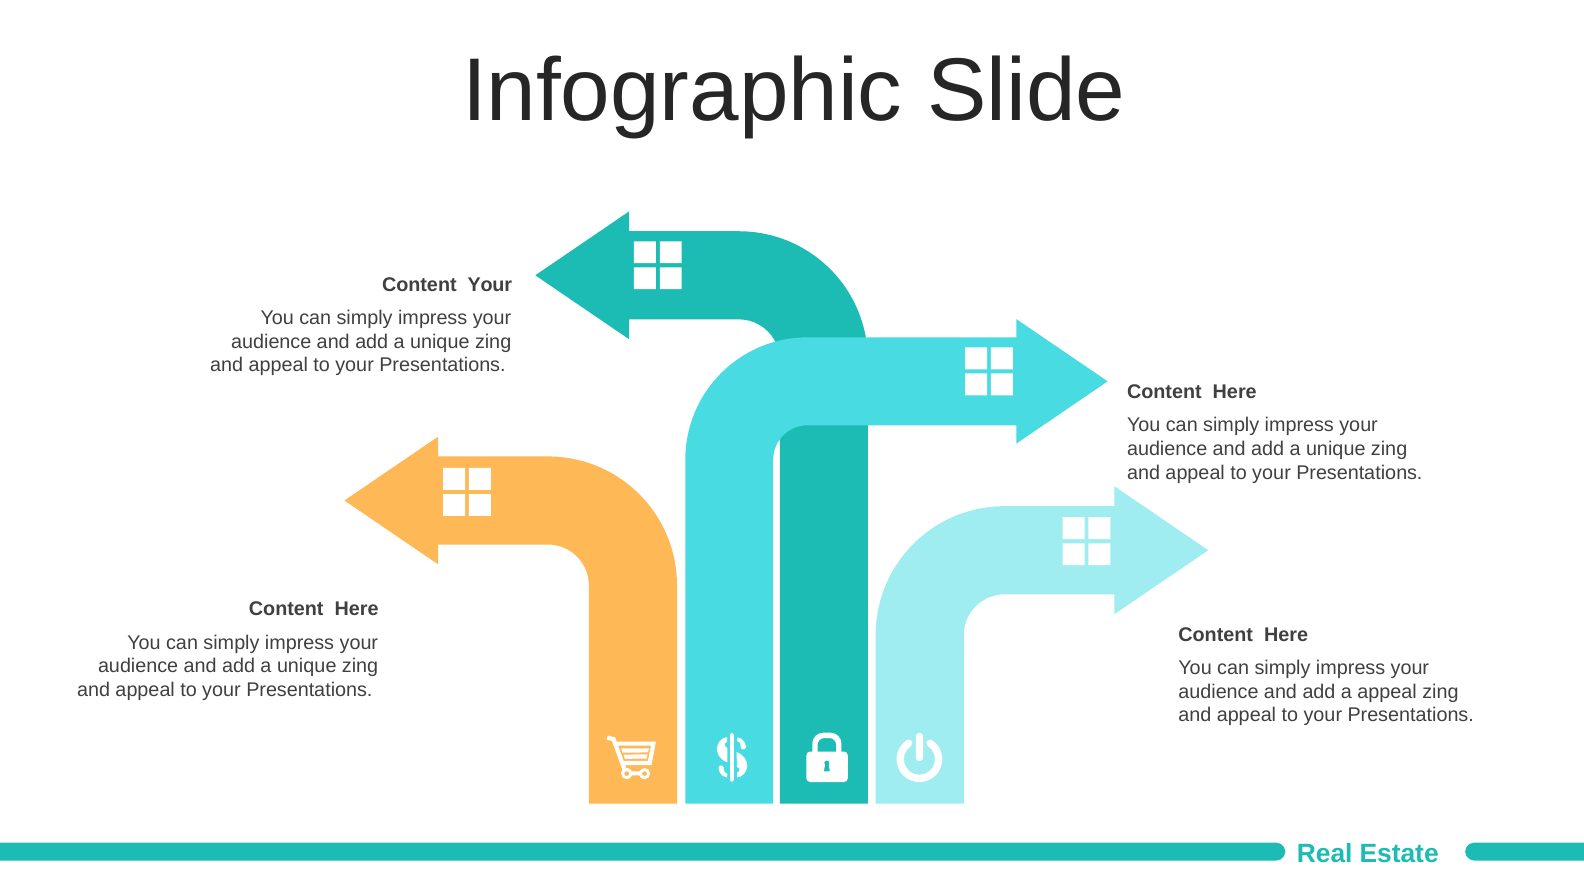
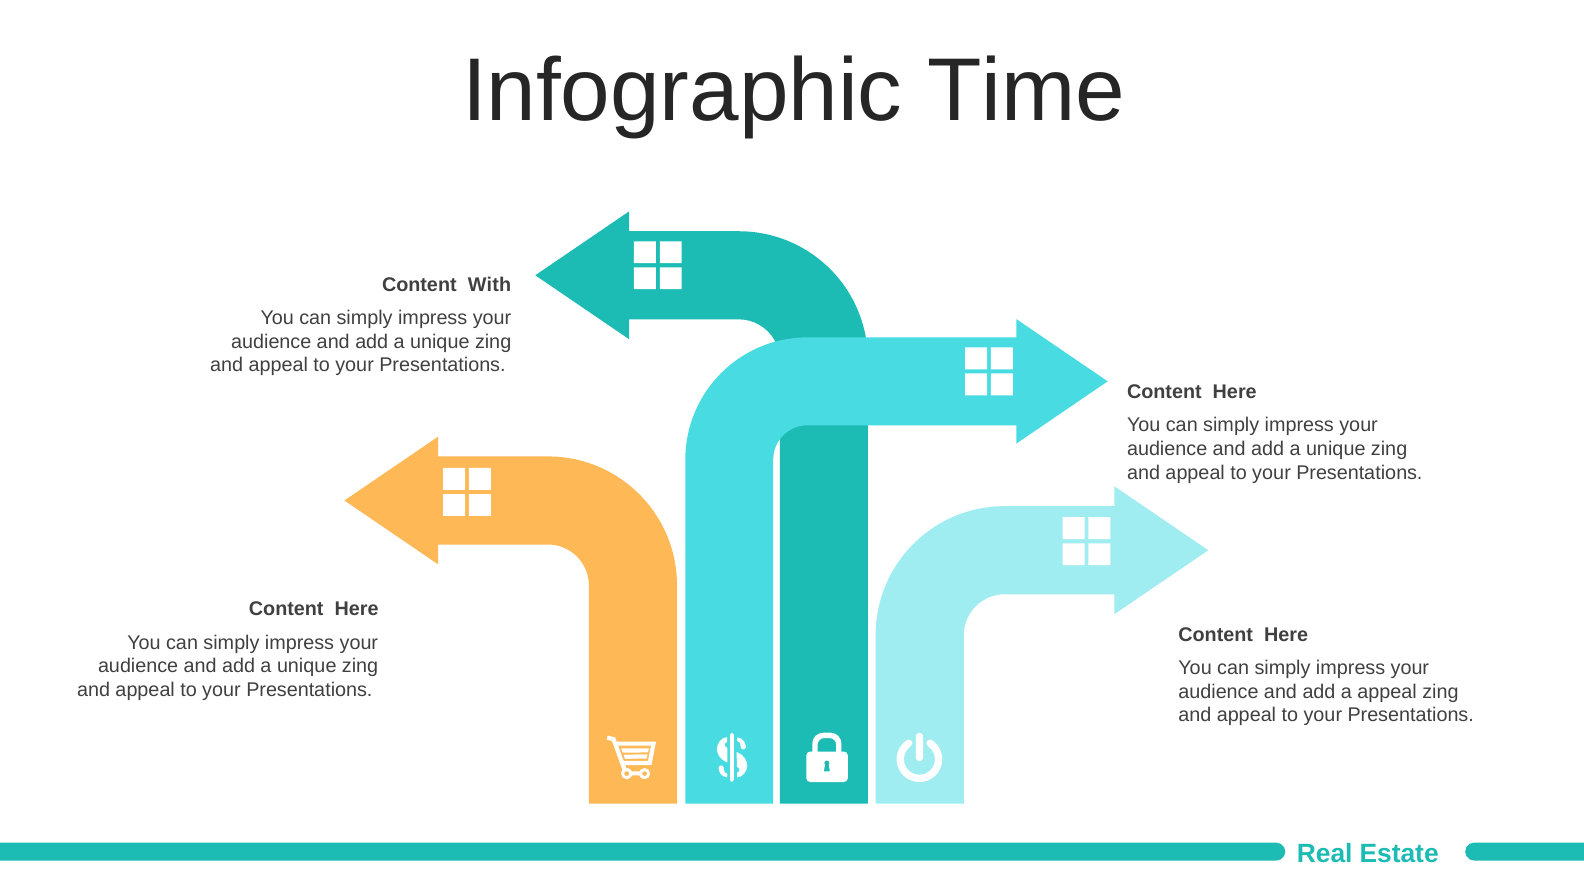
Slide: Slide -> Time
Content Your: Your -> With
